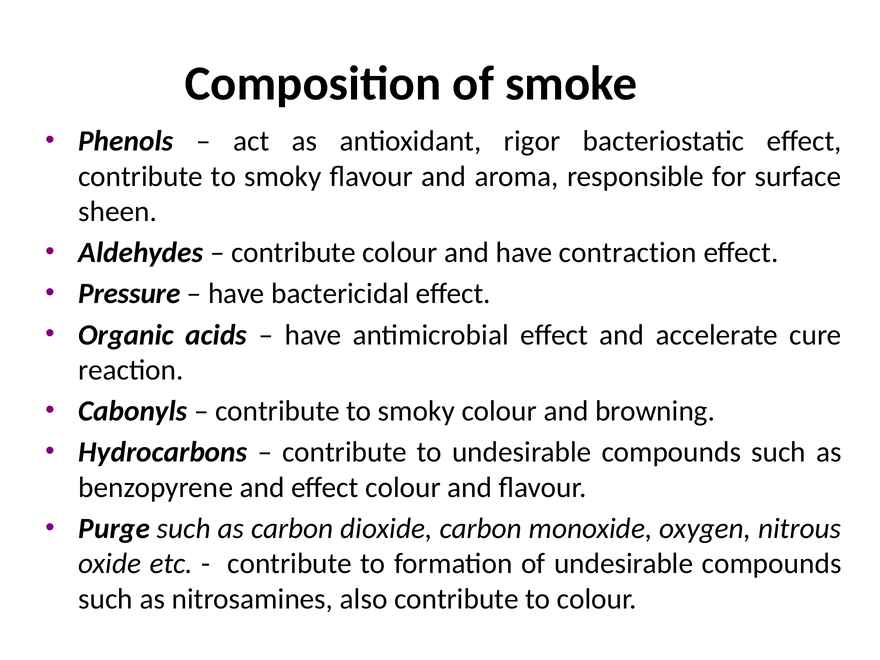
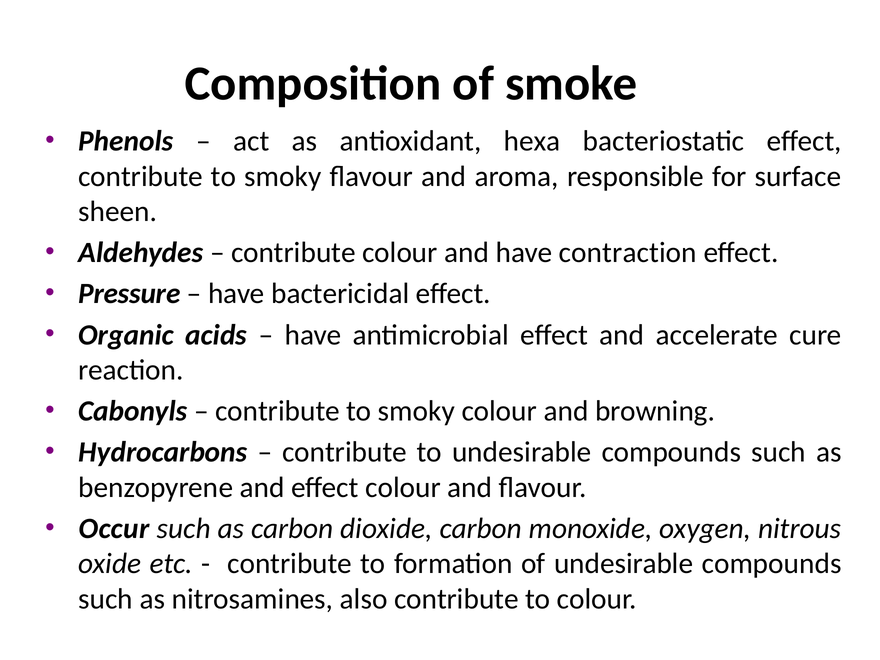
rigor: rigor -> hexa
Purge: Purge -> Occur
